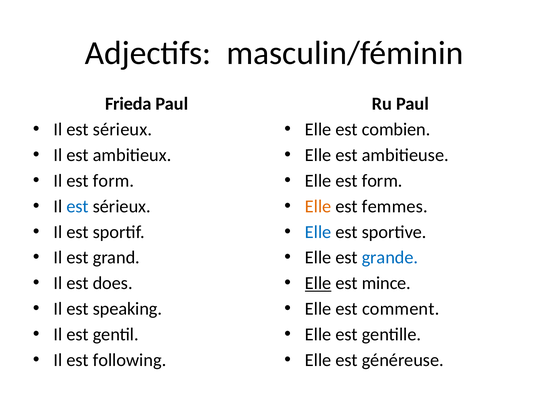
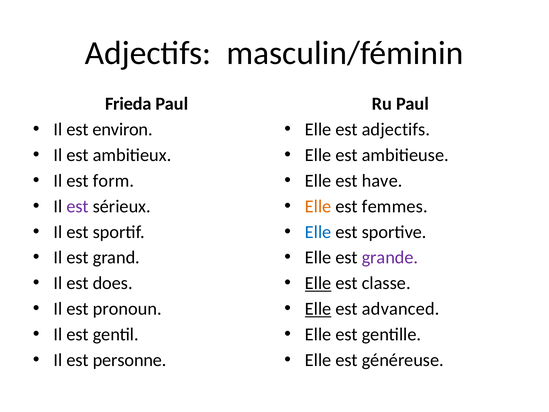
sérieux at (122, 129): sérieux -> environ
est combien: combien -> adjectifs
Elle est form: form -> have
est at (78, 206) colour: blue -> purple
grande colour: blue -> purple
mince: mince -> classe
speaking: speaking -> pronoun
Elle at (318, 309) underline: none -> present
comment: comment -> advanced
following: following -> personne
